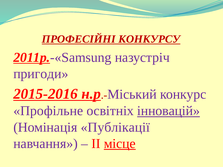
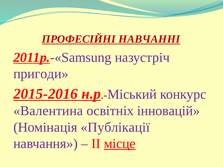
КОНКУРСУ: КОНКУРСУ -> НАВЧАННІ
Профільне: Профільне -> Валентина
інновацій underline: present -> none
